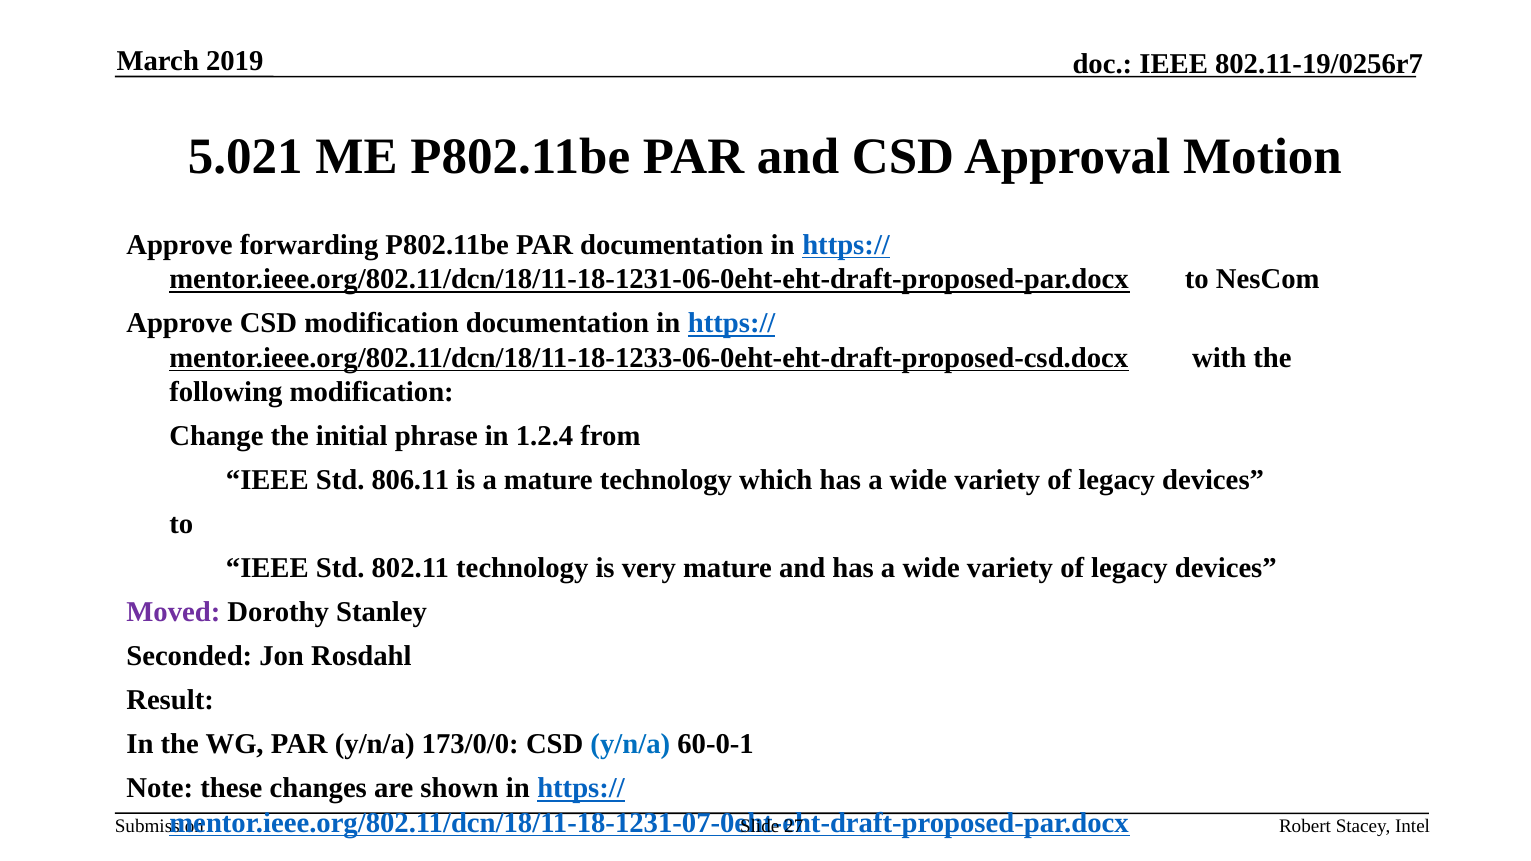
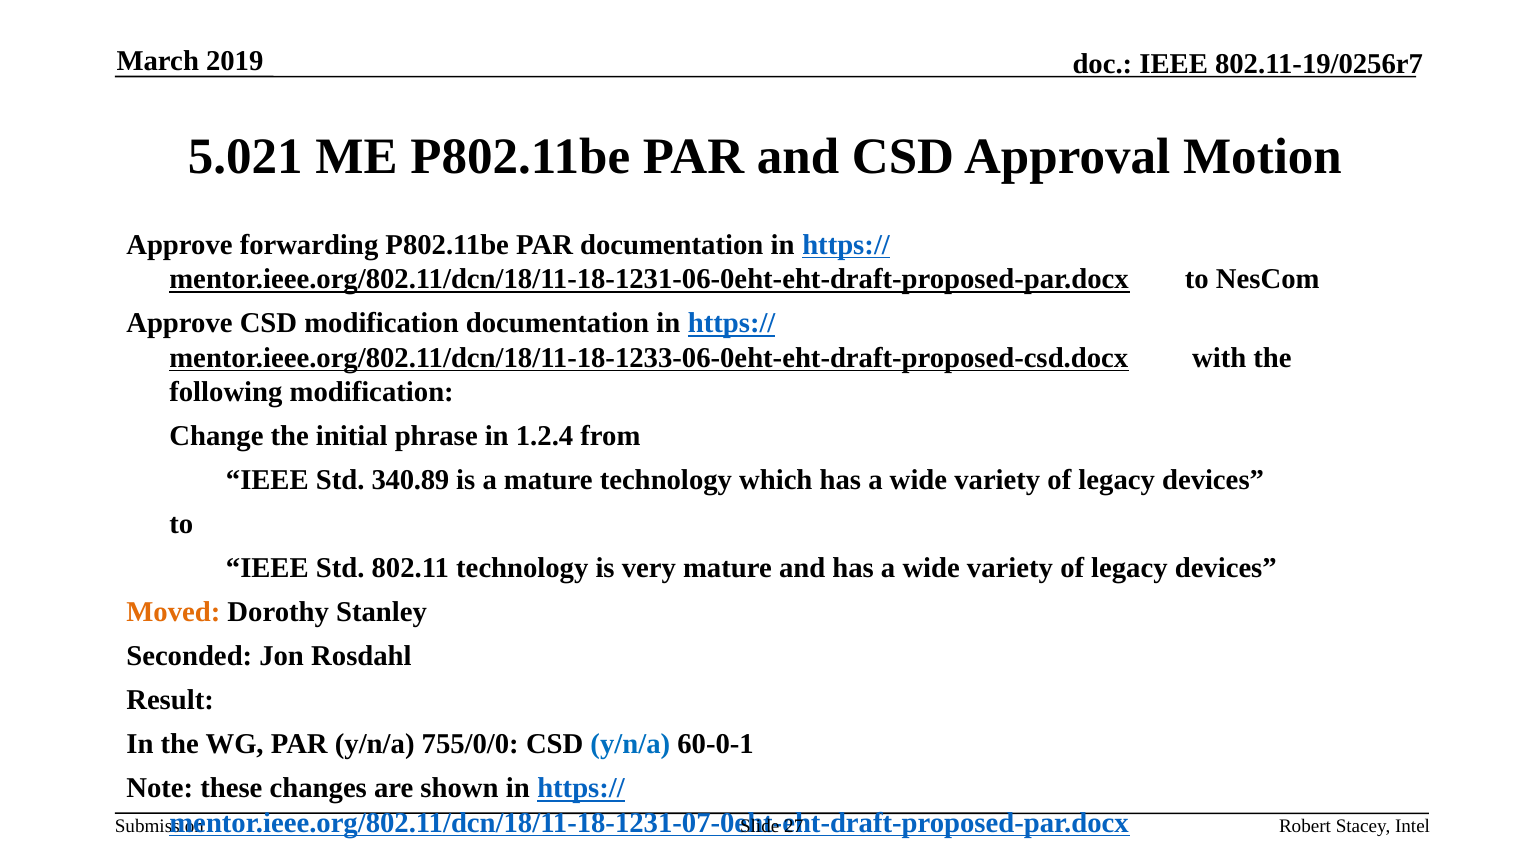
806.11: 806.11 -> 340.89
Moved colour: purple -> orange
173/0/0: 173/0/0 -> 755/0/0
